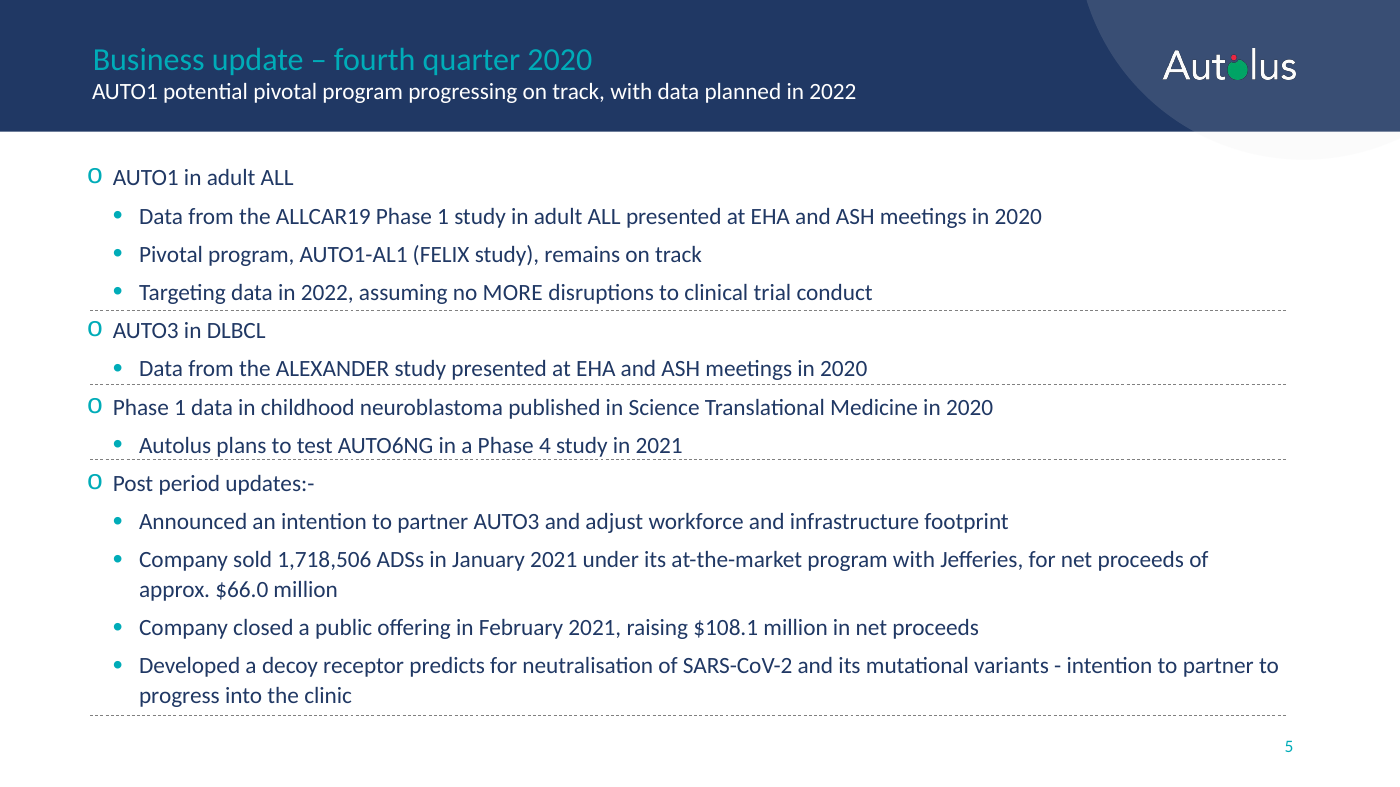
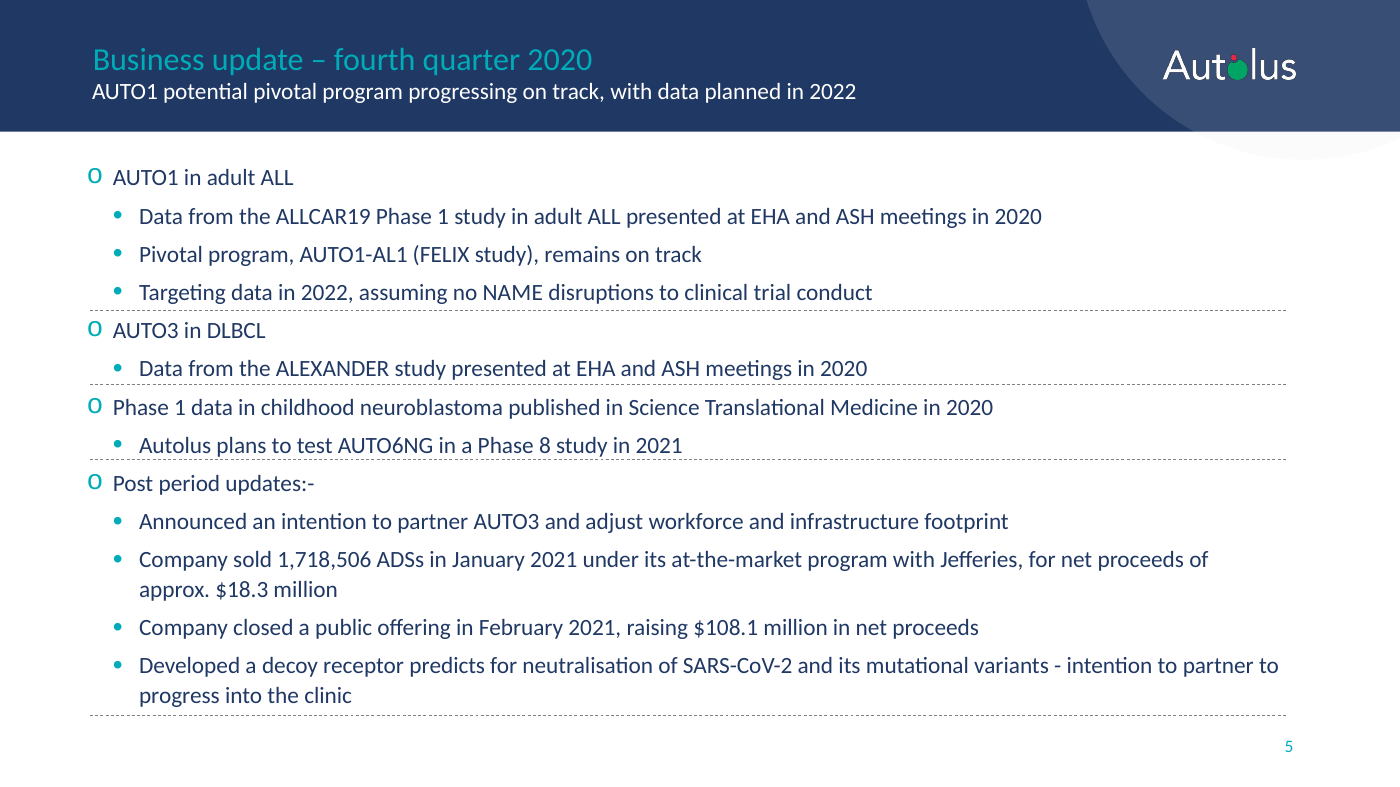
MORE: MORE -> NAME
4: 4 -> 8
$66.0: $66.0 -> $18.3
